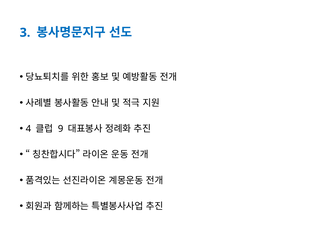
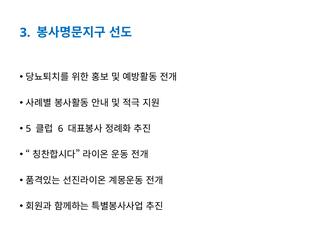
4: 4 -> 5
9: 9 -> 6
